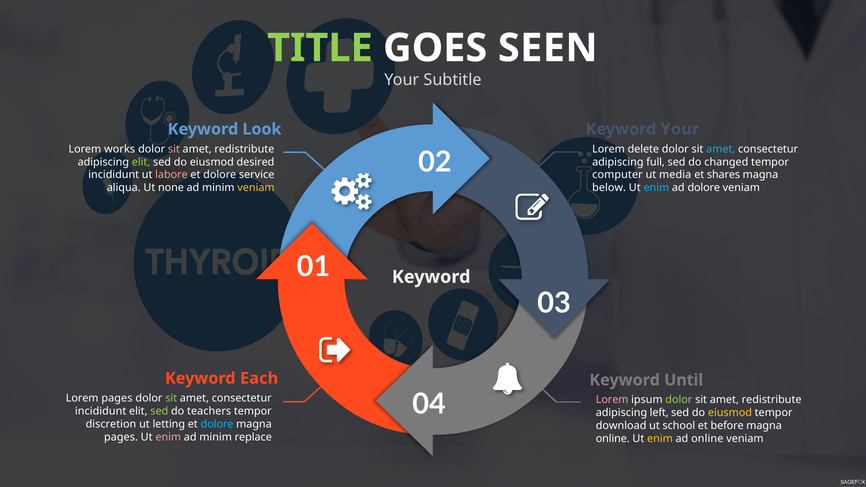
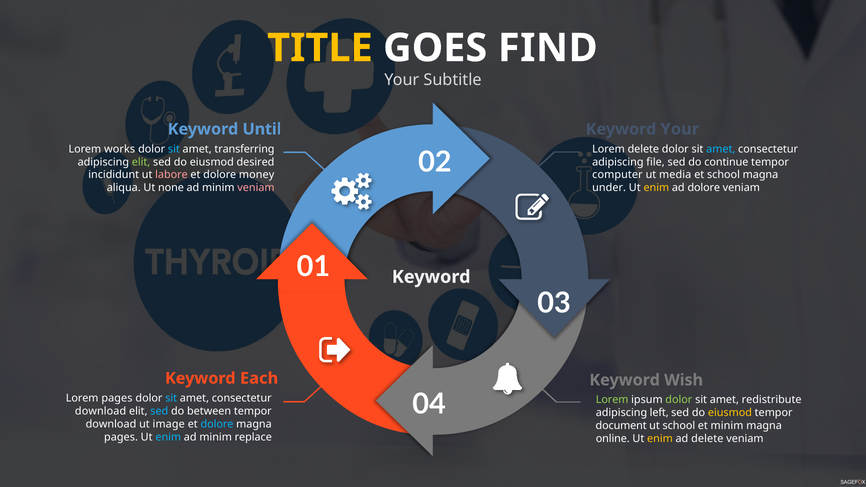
TITLE colour: light green -> yellow
SEEN: SEEN -> FIND
Look: Look -> Until
sit at (174, 149) colour: pink -> light blue
redistribute at (244, 149): redistribute -> transferring
full: full -> file
changed: changed -> continue
service: service -> money
et shares: shares -> school
veniam at (256, 188) colour: yellow -> pink
below: below -> under
enim at (656, 188) colour: light blue -> yellow
Until: Until -> Wish
sit at (171, 398) colour: light green -> light blue
Lorem at (612, 400) colour: pink -> light green
incididunt at (101, 411): incididunt -> download
sed at (159, 411) colour: light green -> light blue
teachers: teachers -> between
discretion at (111, 424): discretion -> download
letting: letting -> image
download: download -> document
et before: before -> minim
enim at (168, 437) colour: pink -> light blue
ad online: online -> delete
